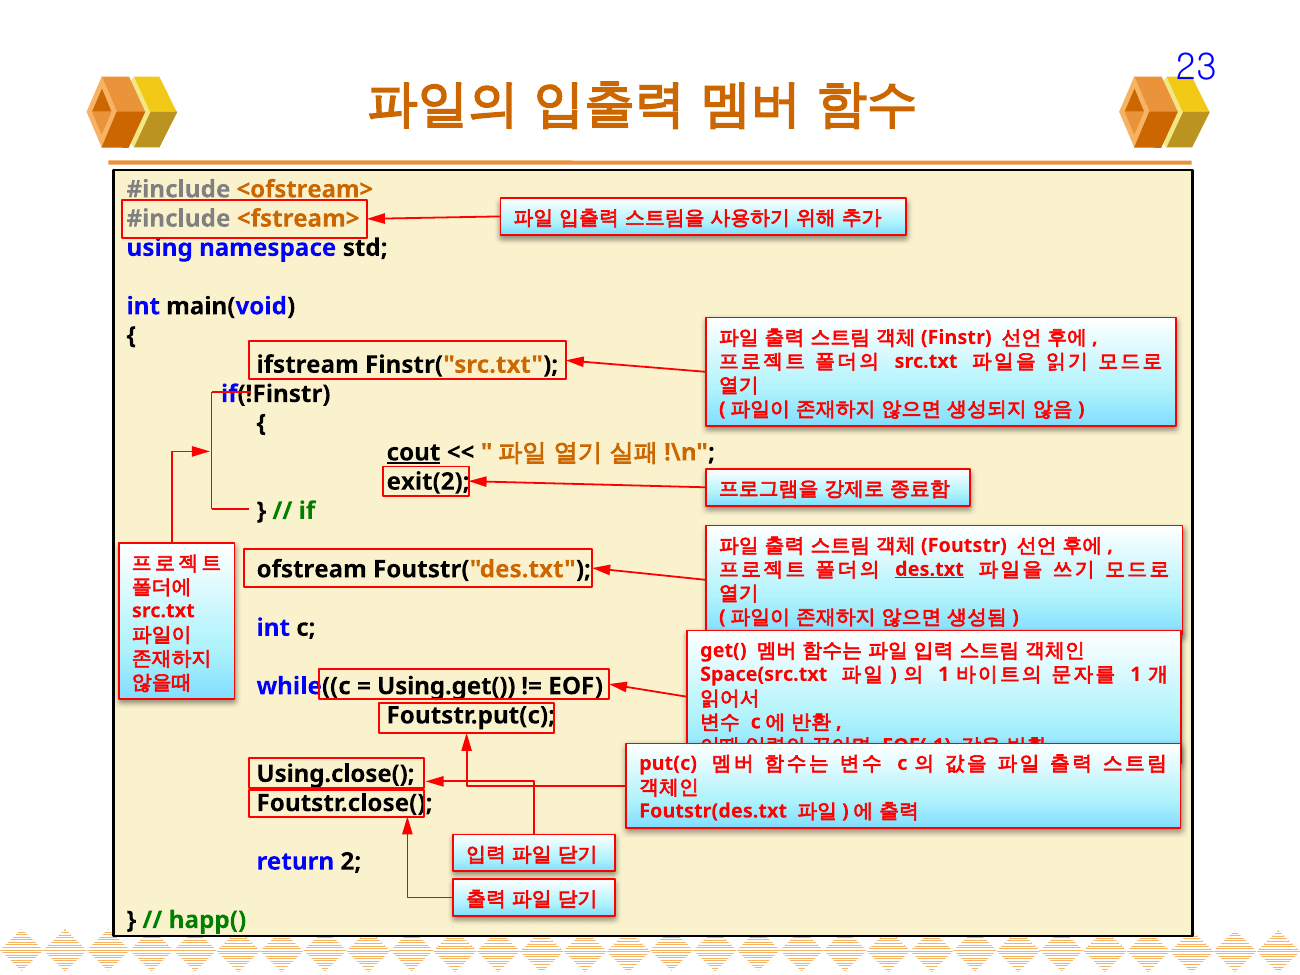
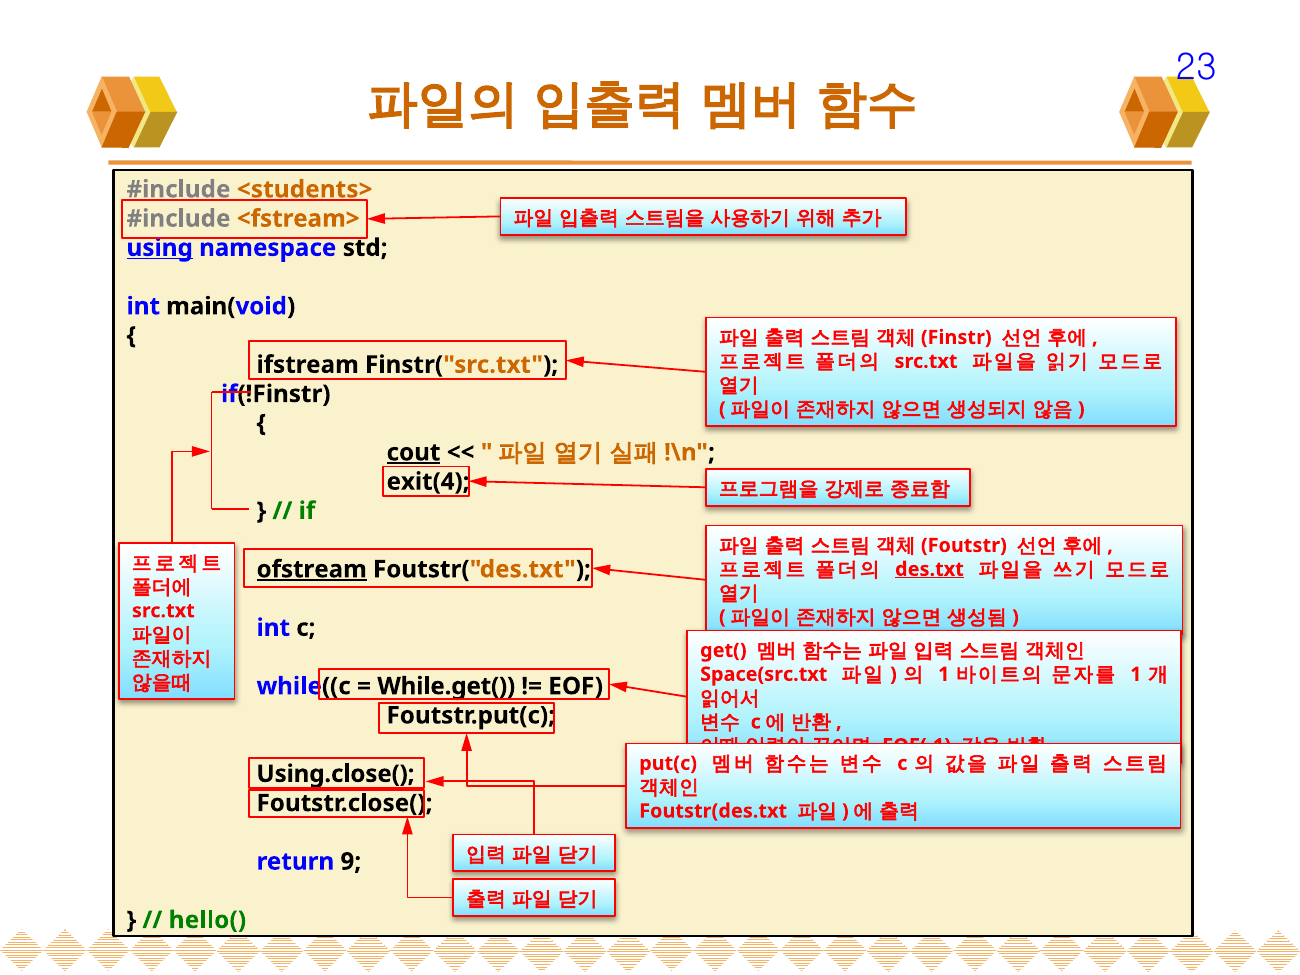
<ofstream>: <ofstream> -> <students>
using underline: none -> present
exit(2: exit(2 -> exit(4
ofstream underline: none -> present
Using.get(: Using.get( -> While.get(
2: 2 -> 9
happ(: happ( -> hello(
